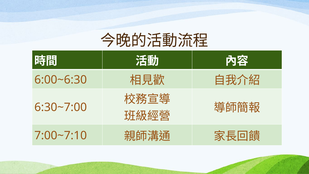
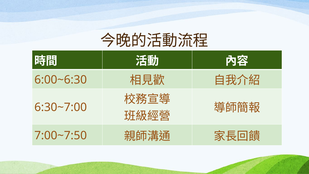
7:00~7:10: 7:00~7:10 -> 7:00~7:50
